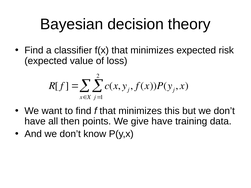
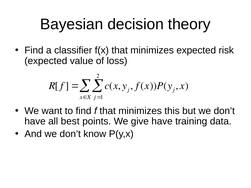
then: then -> best
